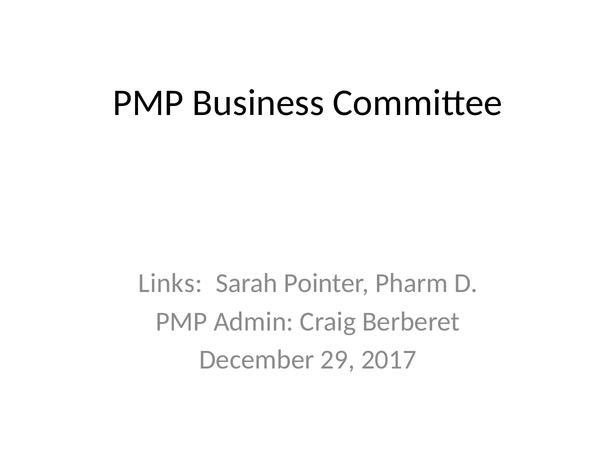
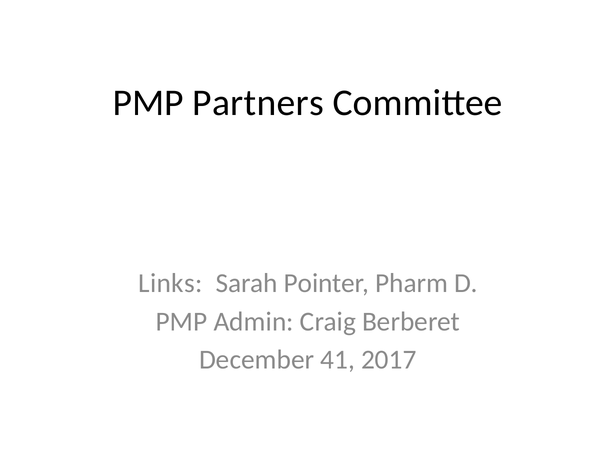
Business: Business -> Partners
29: 29 -> 41
